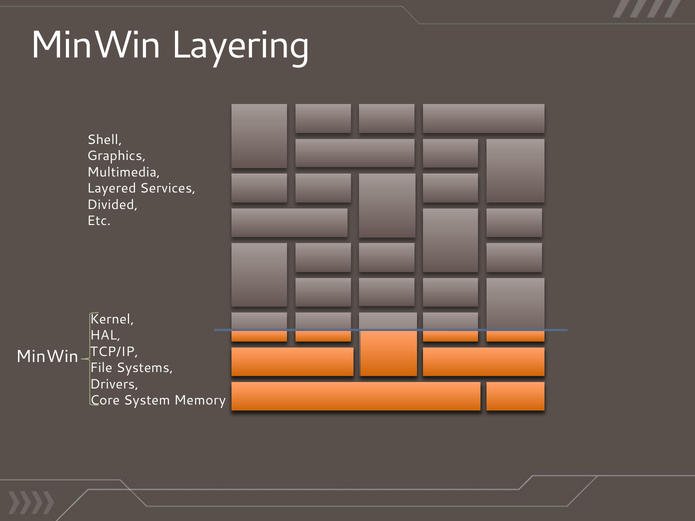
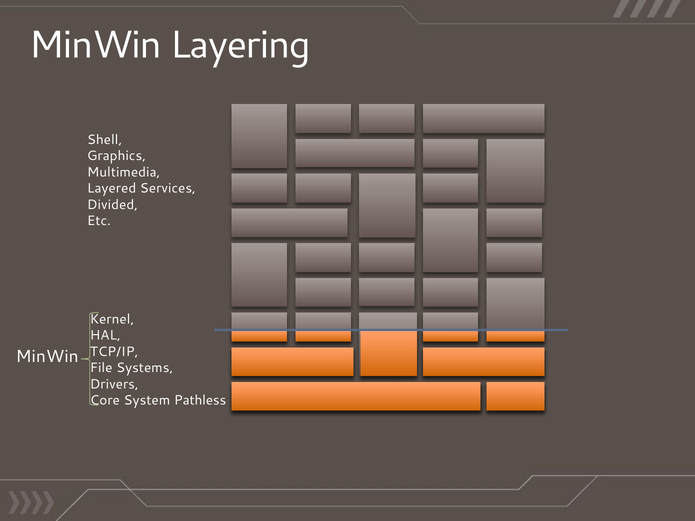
Memory: Memory -> Pathless
